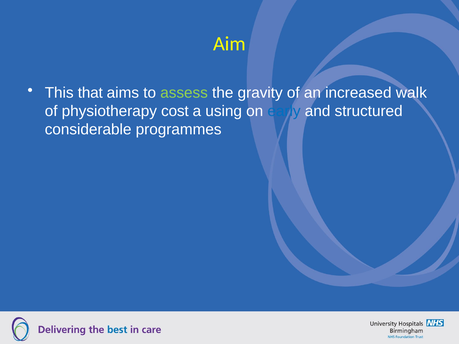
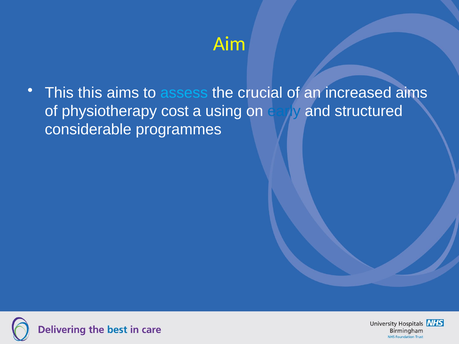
This that: that -> this
assess colour: light green -> light blue
gravity: gravity -> crucial
increased walk: walk -> aims
